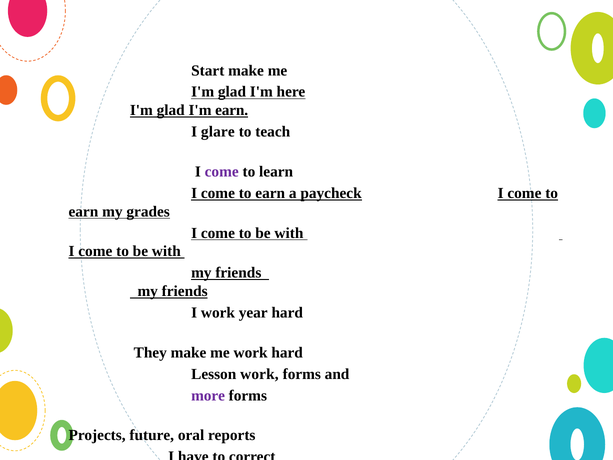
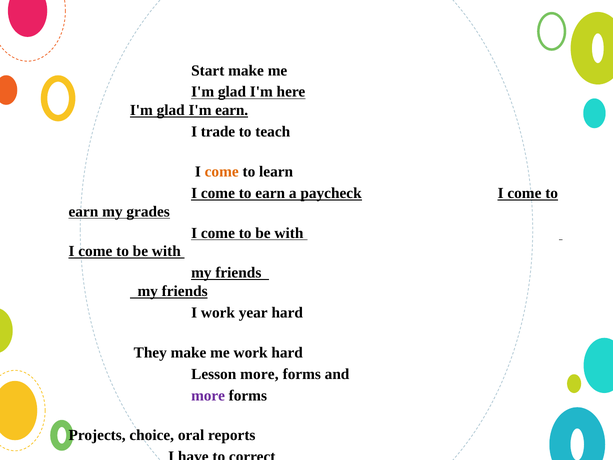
glare: glare -> trade
come at (222, 172) colour: purple -> orange
Lesson work: work -> more
future: future -> choice
